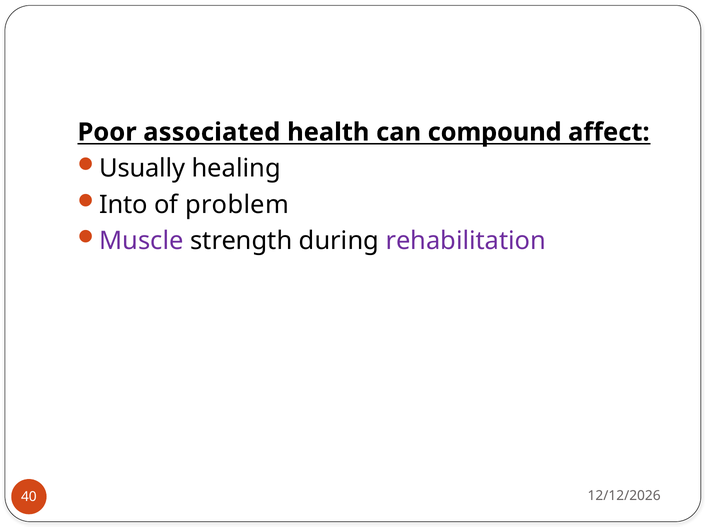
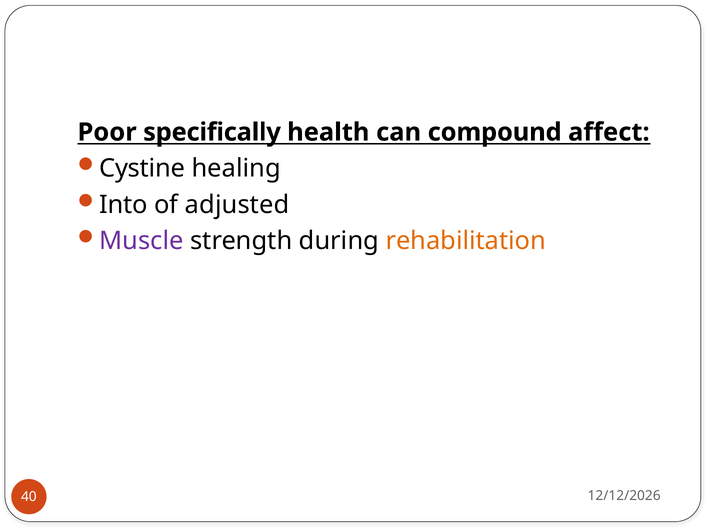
associated: associated -> specifically
Usually: Usually -> Cystine
problem: problem -> adjusted
rehabilitation colour: purple -> orange
